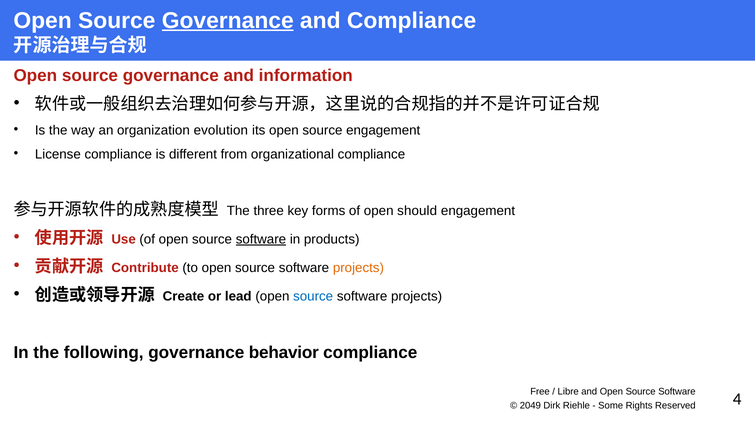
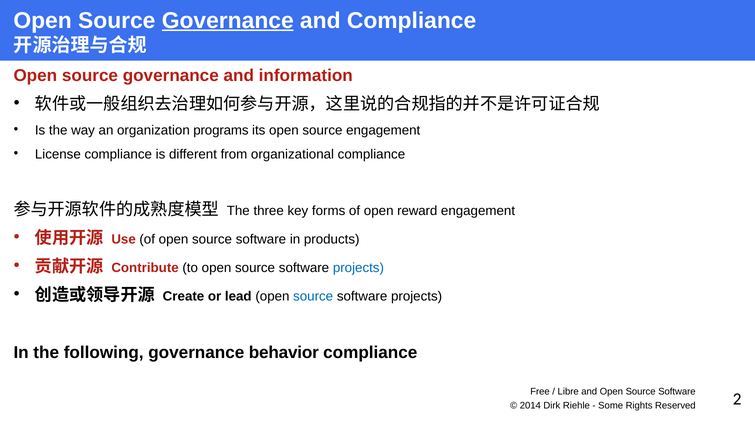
evolution: evolution -> programs
should: should -> reward
software at (261, 239) underline: present -> none
projects at (358, 268) colour: orange -> blue
2049: 2049 -> 2014
4: 4 -> 2
